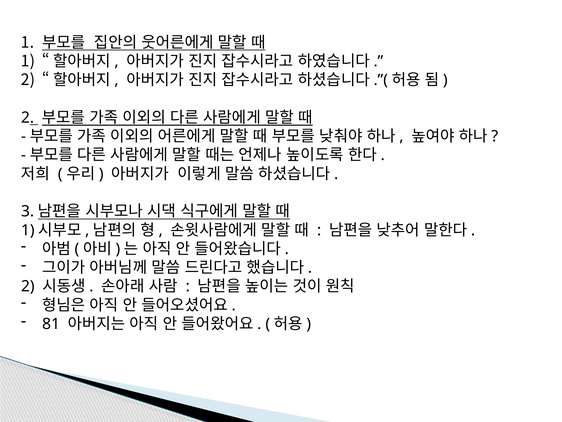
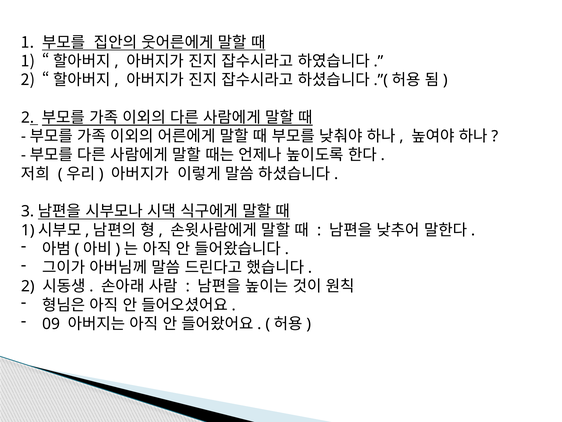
81: 81 -> 09
